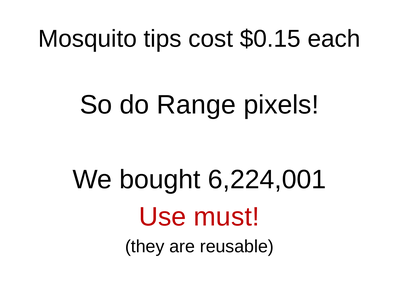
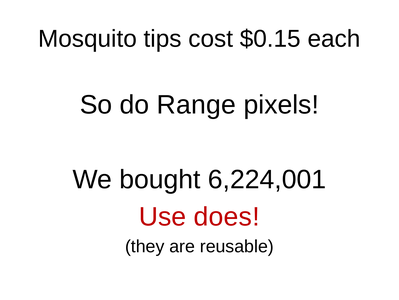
must: must -> does
